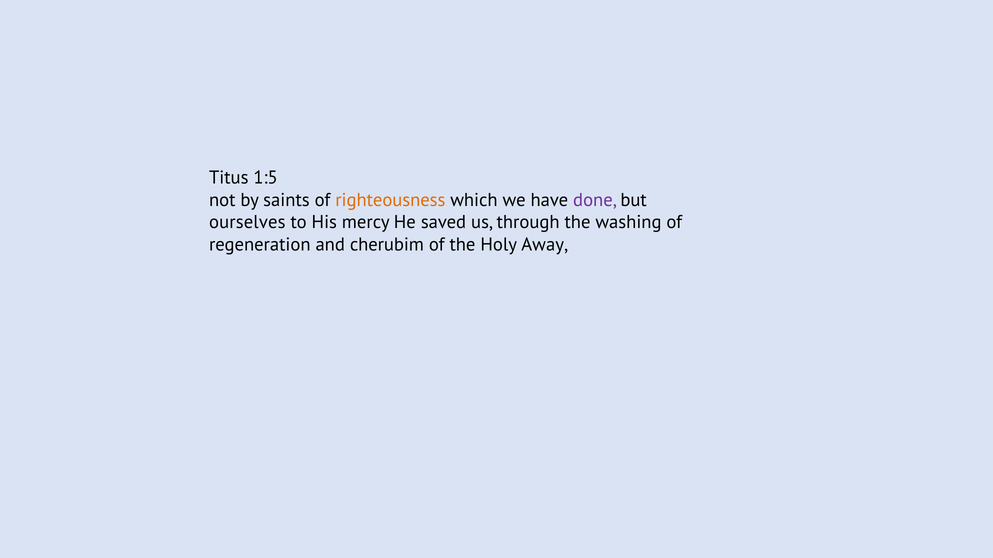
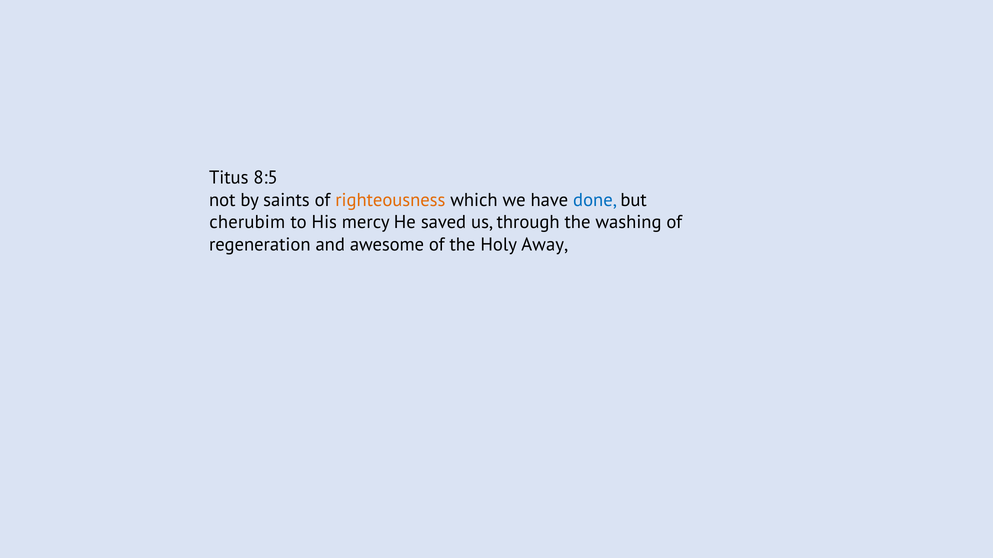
1:5: 1:5 -> 8:5
done colour: purple -> blue
ourselves: ourselves -> cherubim
cherubim: cherubim -> awesome
